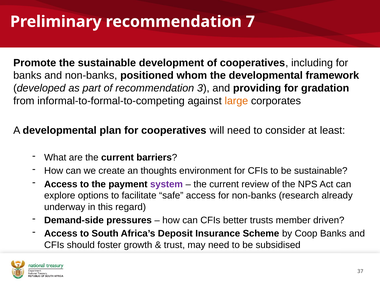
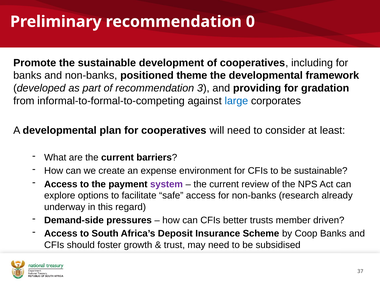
7: 7 -> 0
whom: whom -> theme
large colour: orange -> blue
thoughts: thoughts -> expense
